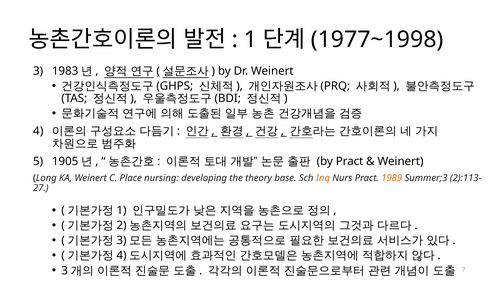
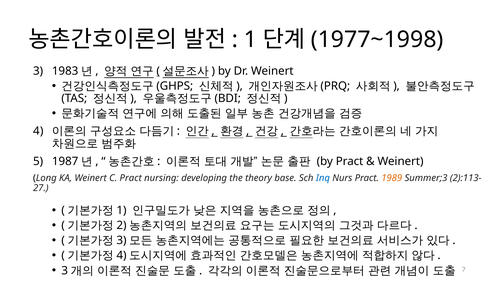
1905: 1905 -> 1987
C Place: Place -> Pract
Inq colour: orange -> blue
